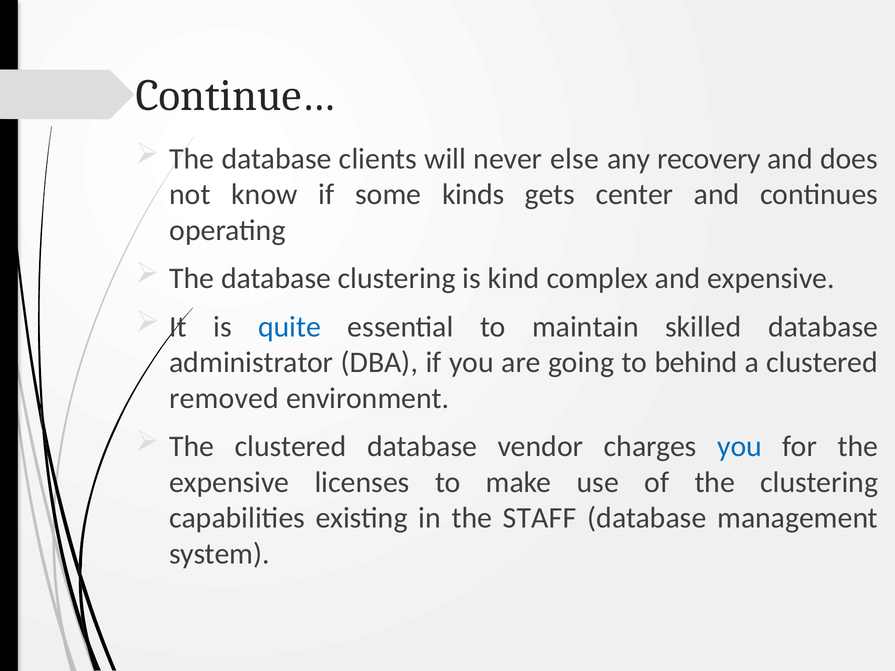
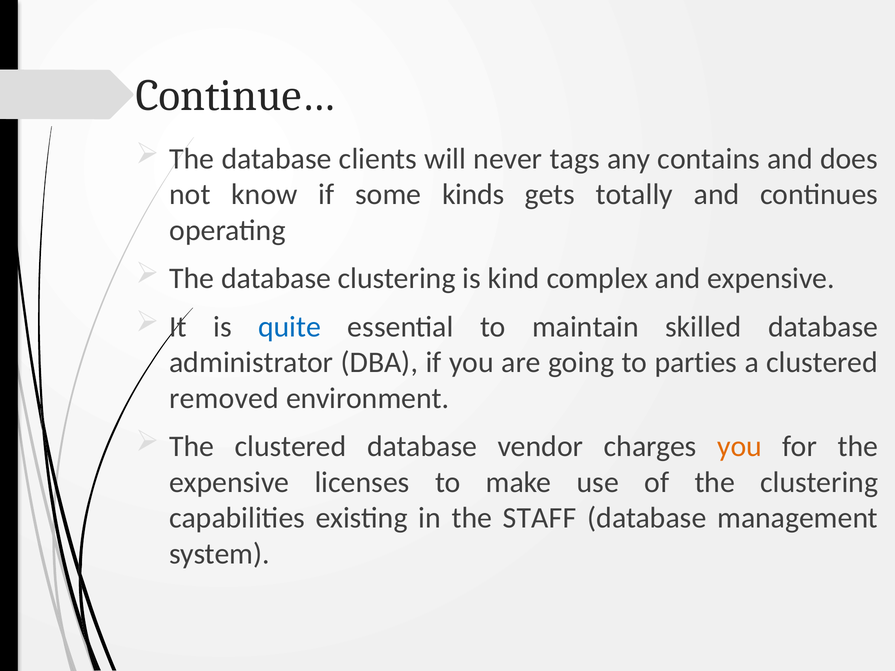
else: else -> tags
recovery: recovery -> contains
center: center -> totally
behind: behind -> parties
you at (740, 447) colour: blue -> orange
